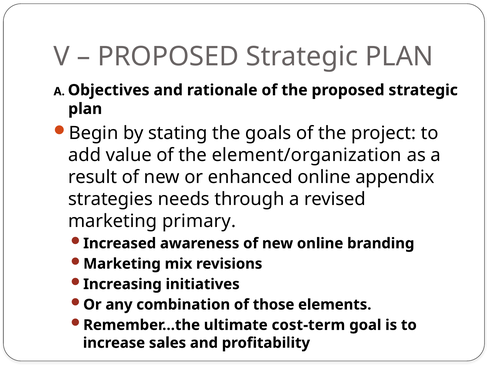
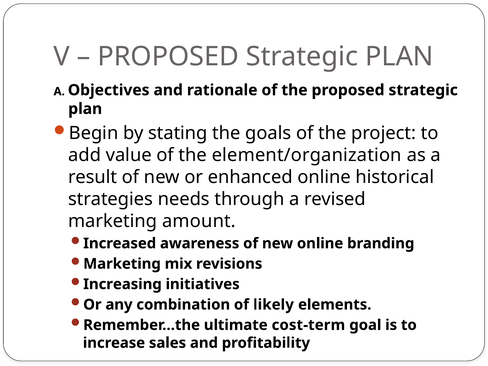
appendix: appendix -> historical
primary: primary -> amount
those: those -> likely
